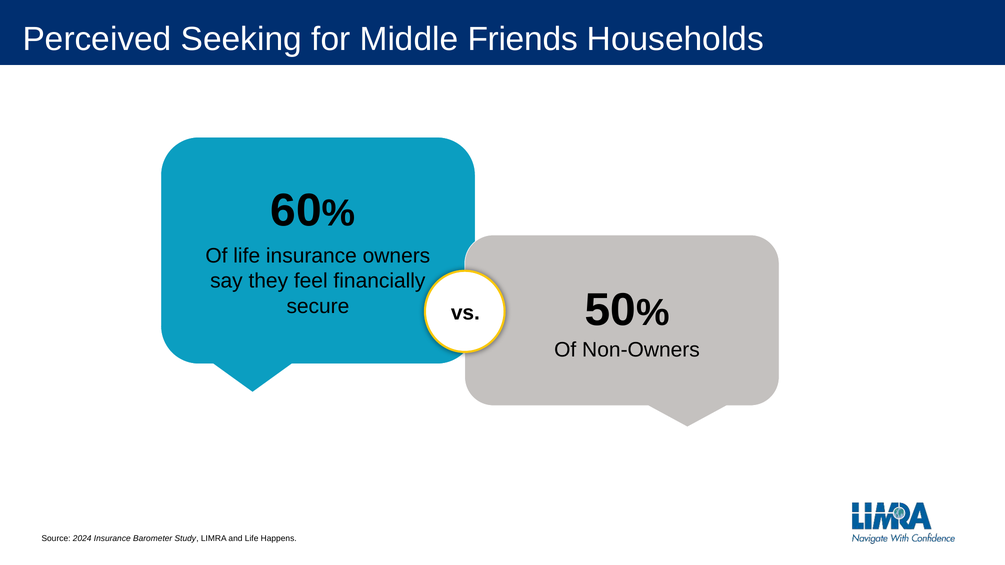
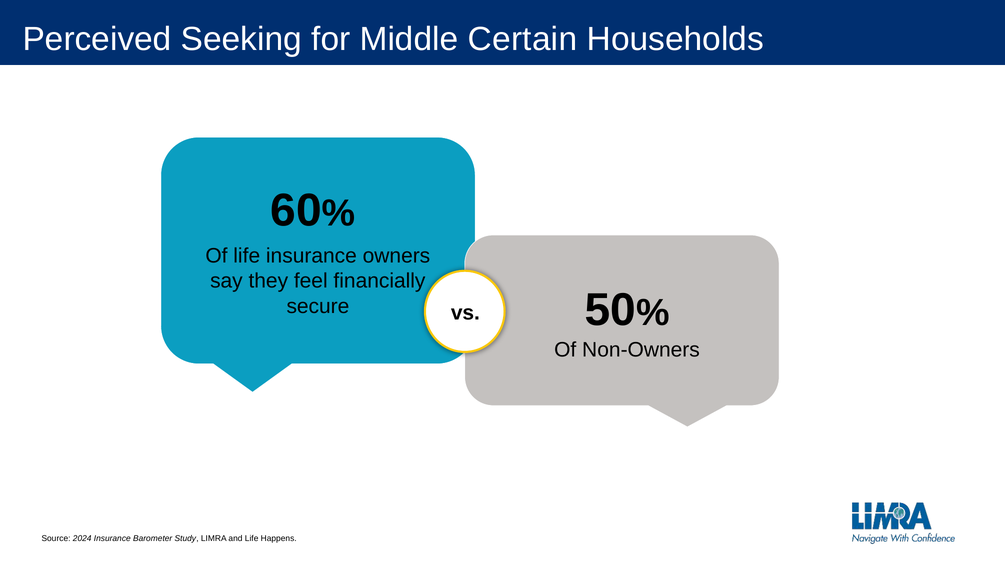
Friends: Friends -> Certain
